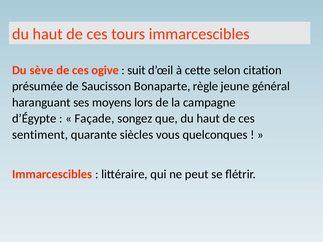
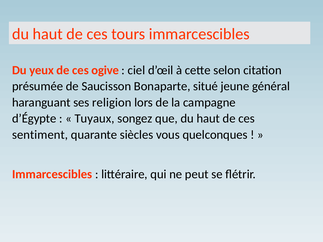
sève: sève -> yeux
suit: suit -> ciel
règle: règle -> situé
moyens: moyens -> religion
Façade: Façade -> Tuyaux
